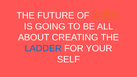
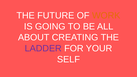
LADDER colour: blue -> purple
